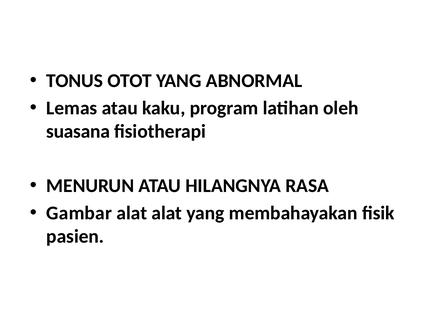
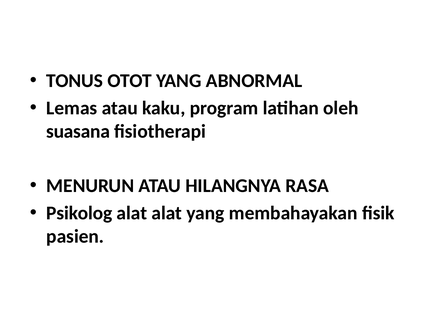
Gambar: Gambar -> Psikolog
